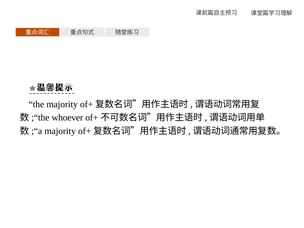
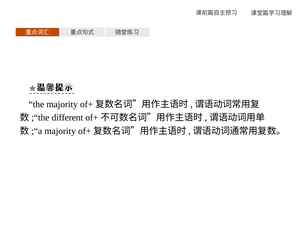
whoever: whoever -> different
